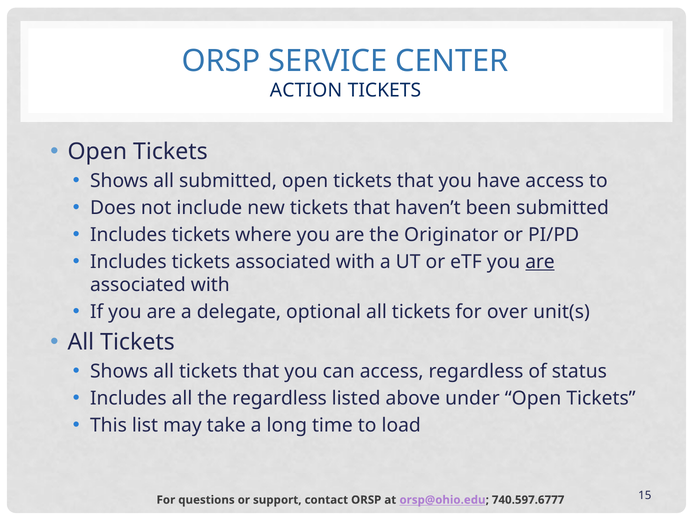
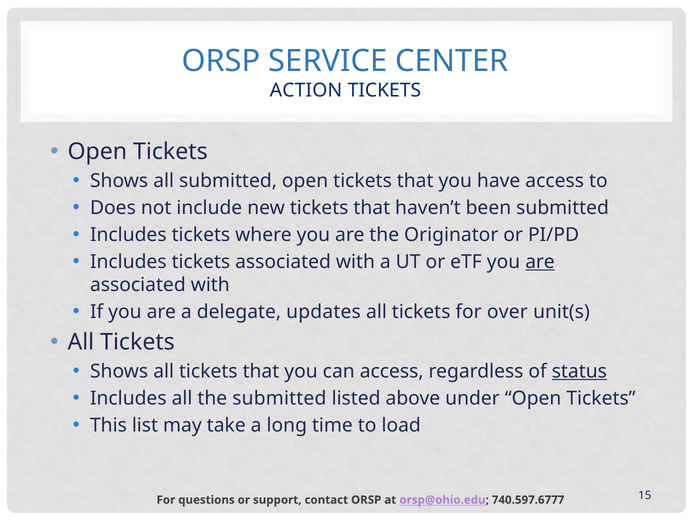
optional: optional -> updates
status underline: none -> present
the regardless: regardless -> submitted
